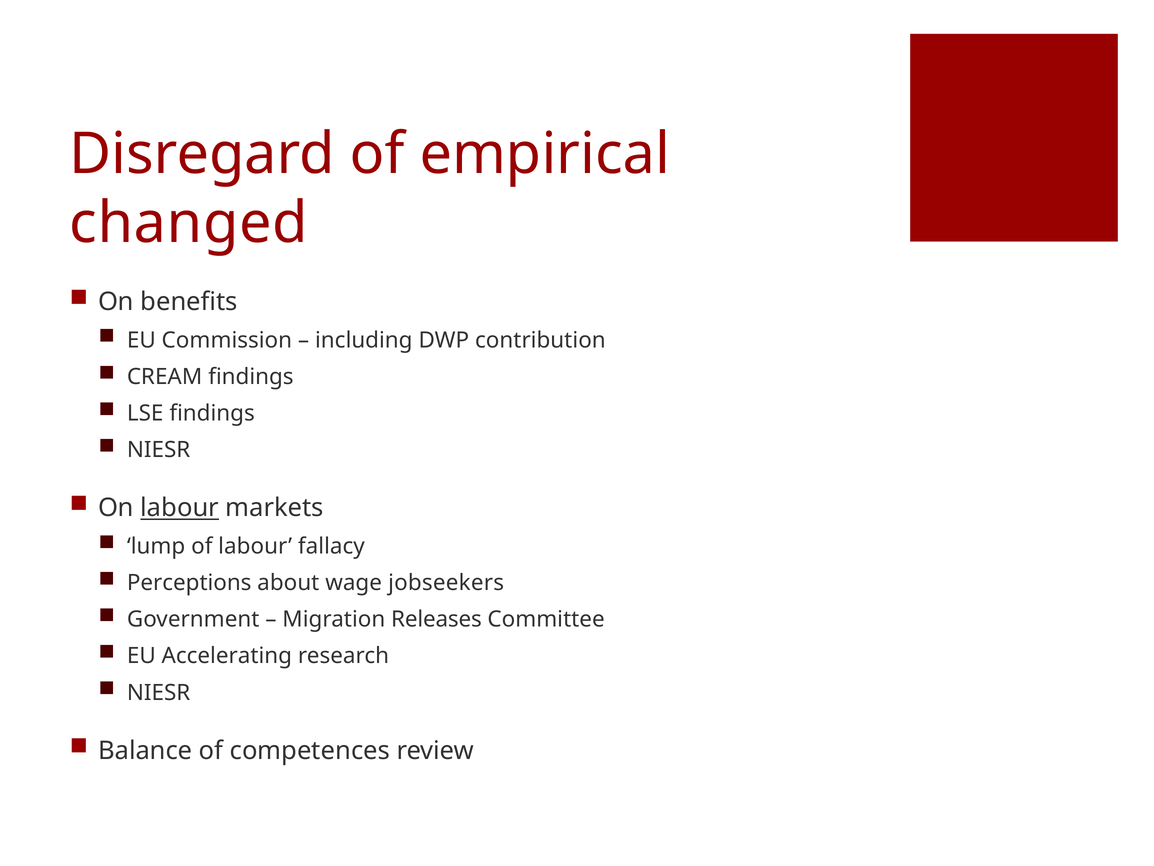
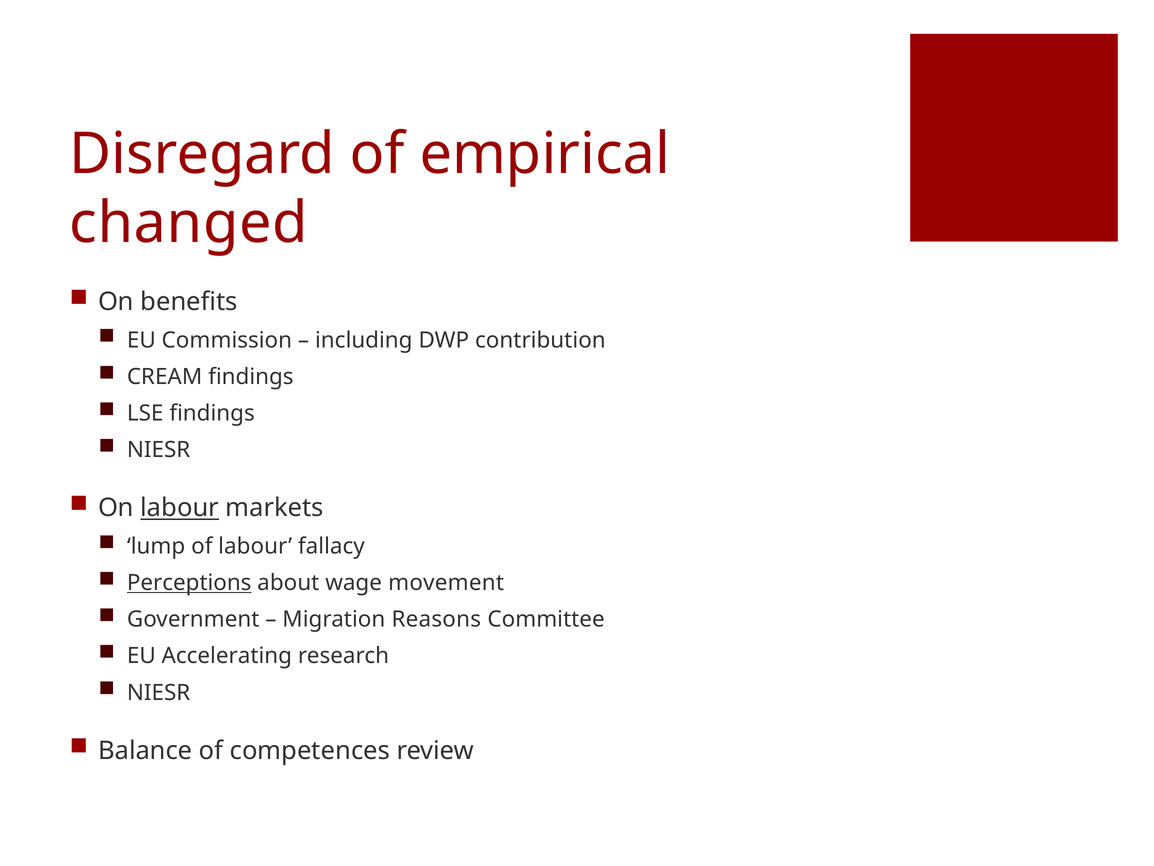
Perceptions underline: none -> present
jobseekers: jobseekers -> movement
Releases: Releases -> Reasons
